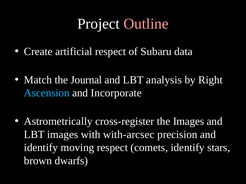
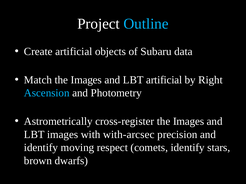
Outline colour: pink -> light blue
artificial respect: respect -> objects
Match the Journal: Journal -> Images
LBT analysis: analysis -> artificial
Incorporate: Incorporate -> Photometry
